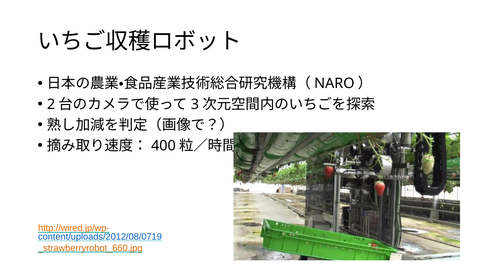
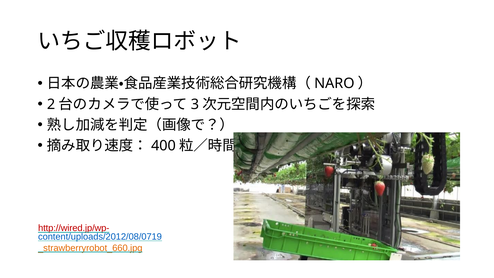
http://wired.jp/wp- colour: orange -> red
